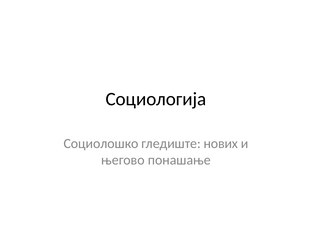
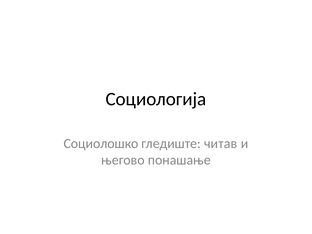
нових: нових -> читав
